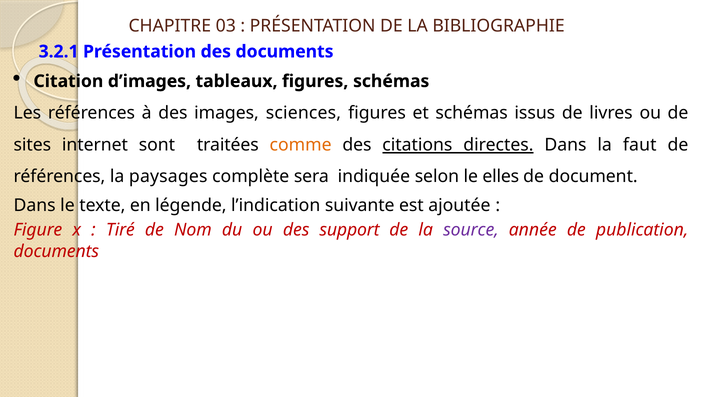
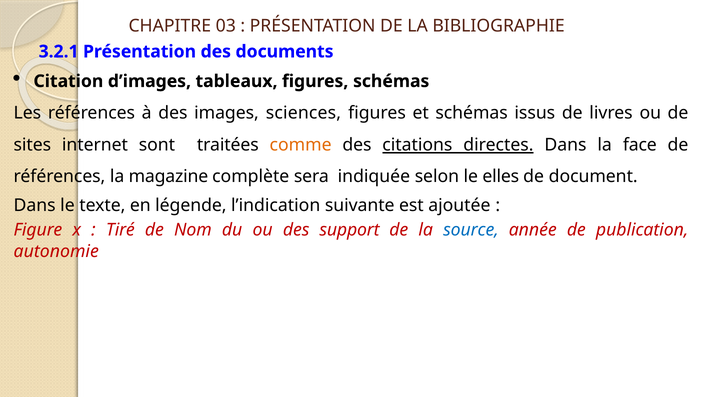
faut: faut -> face
paysages: paysages -> magazine
source colour: purple -> blue
documents at (56, 251): documents -> autonomie
